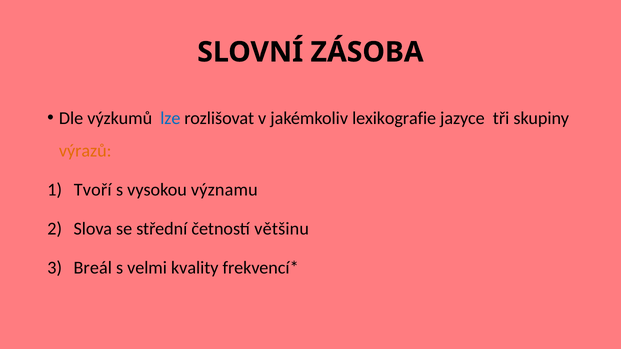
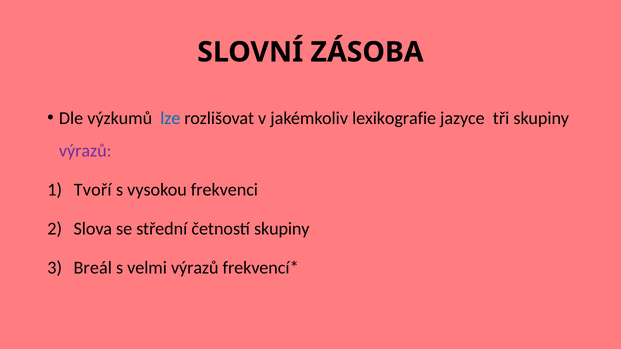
výrazů at (85, 151) colour: orange -> purple
významu: významu -> frekvenci
četností většinu: většinu -> skupiny
velmi kvality: kvality -> výrazů
